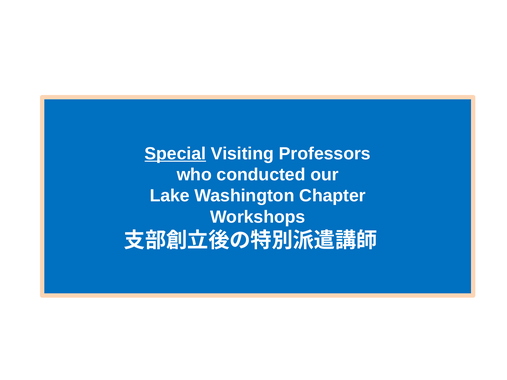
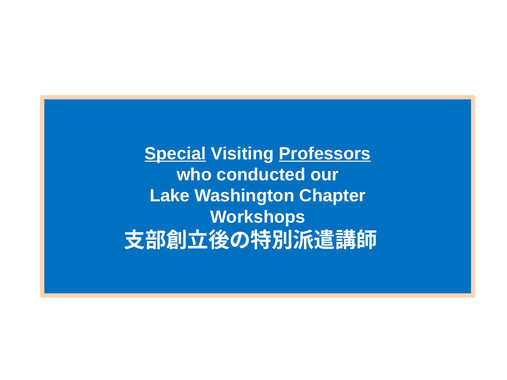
Professors underline: none -> present
